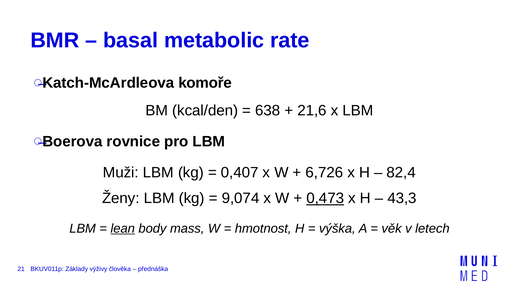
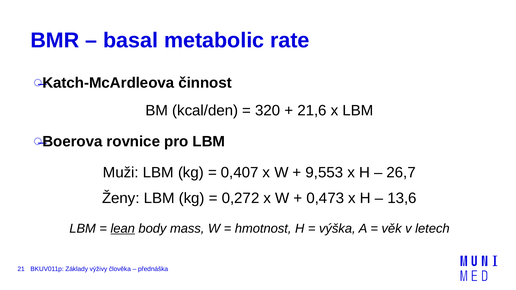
komoře: komoře -> činnost
638: 638 -> 320
6,726: 6,726 -> 9,553
82,4: 82,4 -> 26,7
9,074: 9,074 -> 0,272
0,473 underline: present -> none
43,3: 43,3 -> 13,6
